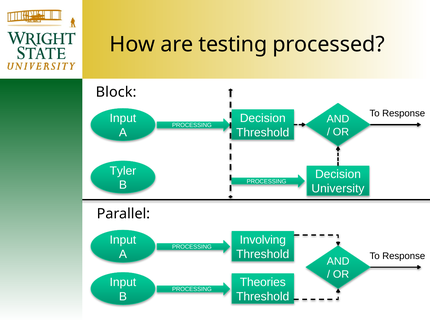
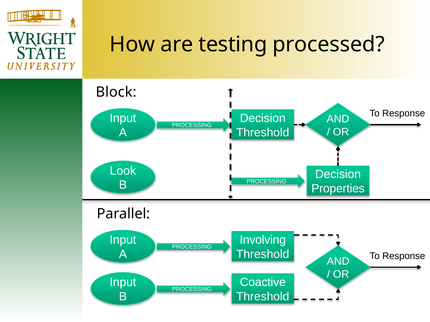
Tyler: Tyler -> Look
University: University -> Properties
Theories: Theories -> Coactive
